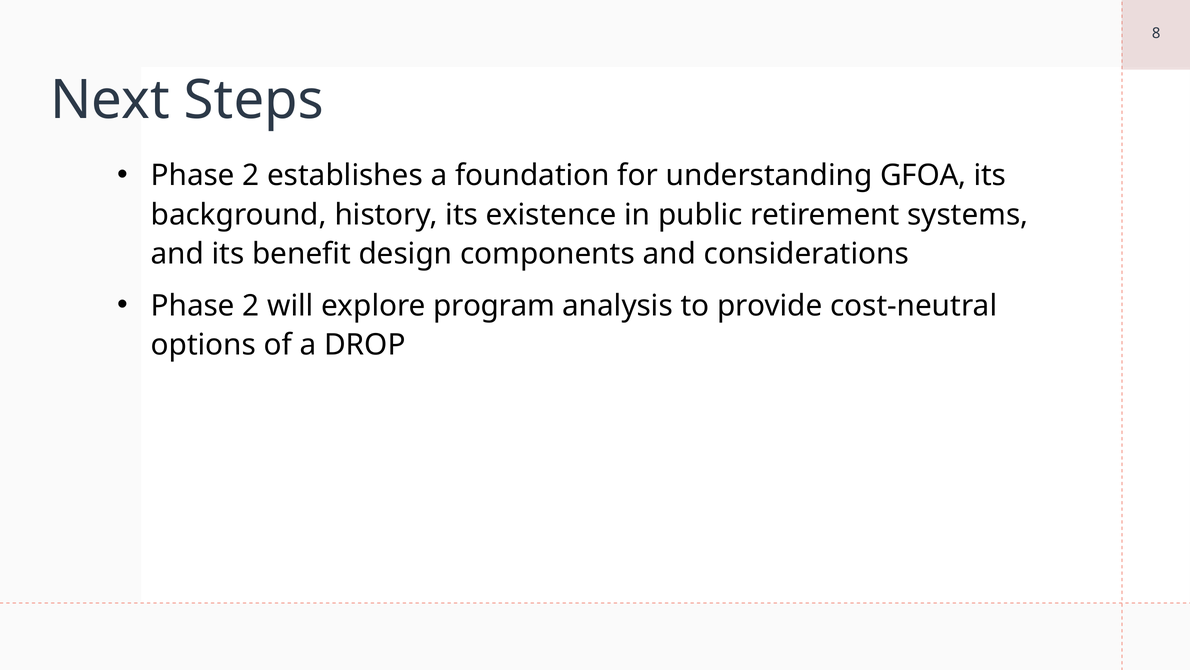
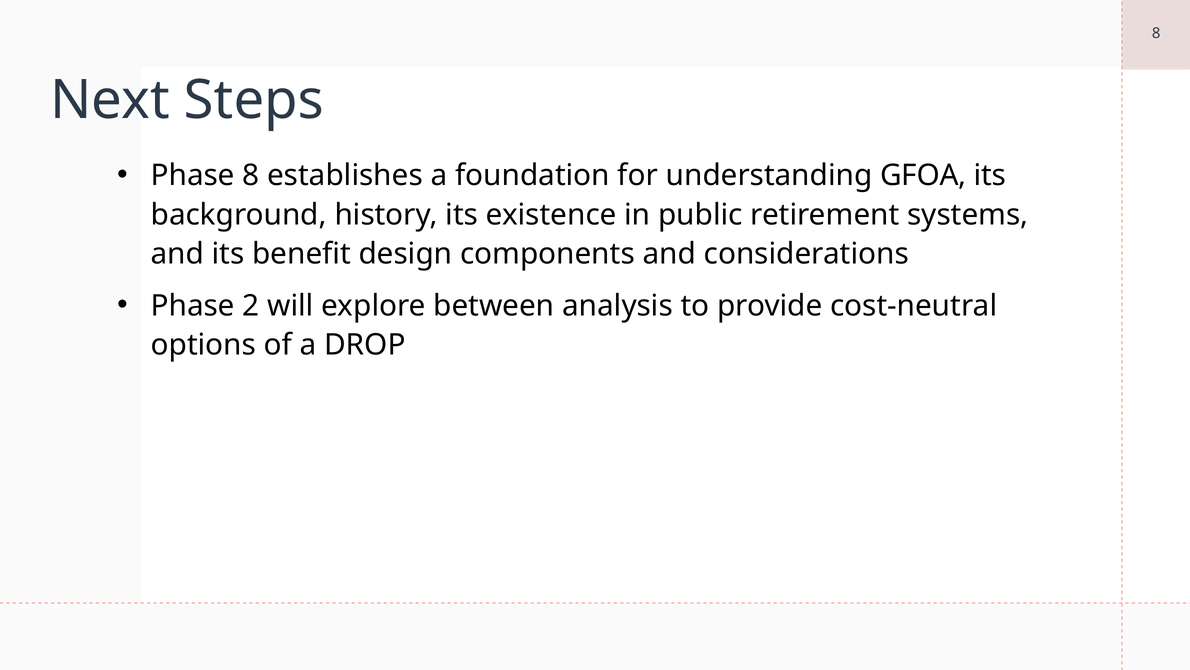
2 at (251, 175): 2 -> 8
program: program -> between
